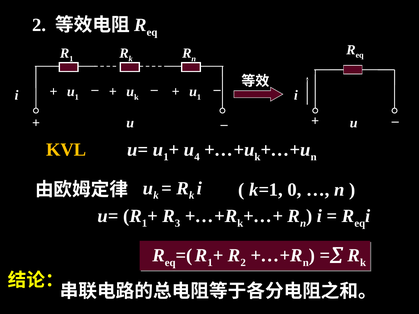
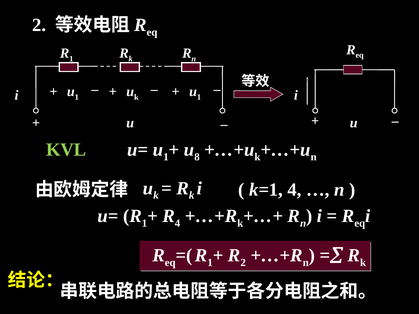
KVL colour: yellow -> light green
4: 4 -> 8
k=1 0: 0 -> 4
3 at (178, 223): 3 -> 4
